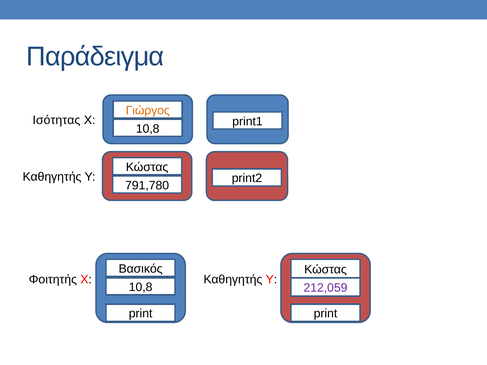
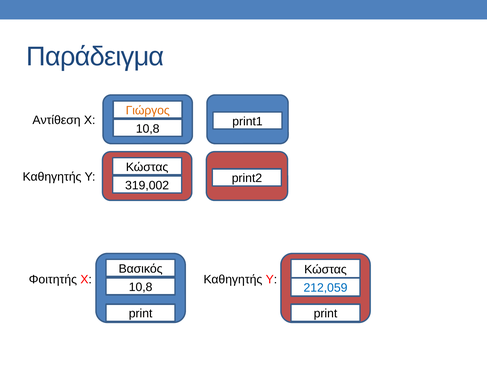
Ισότητας: Ισότητας -> Αντίθεση
791,780: 791,780 -> 319,002
212,059 colour: purple -> blue
